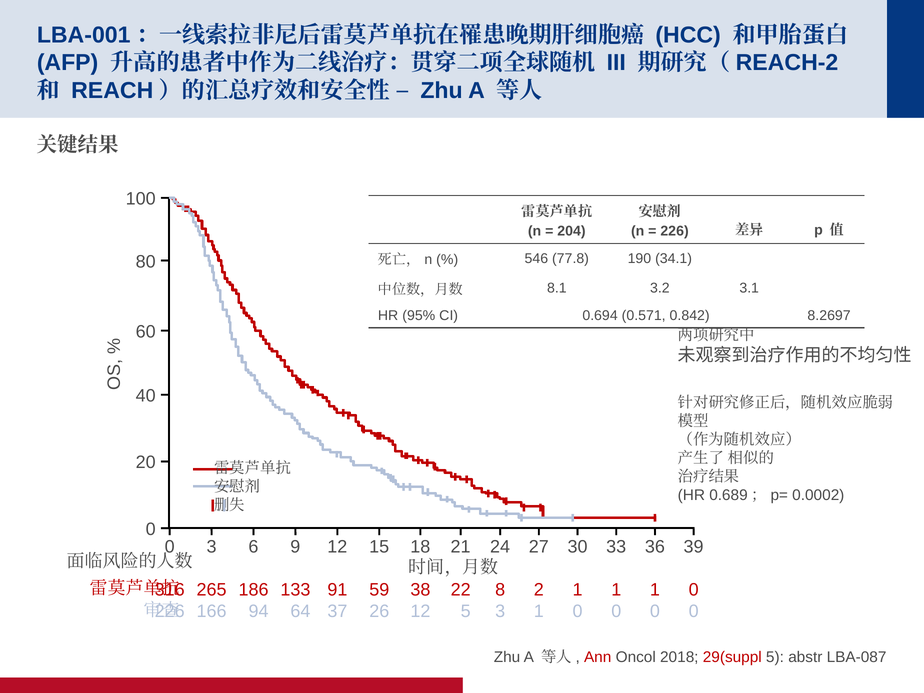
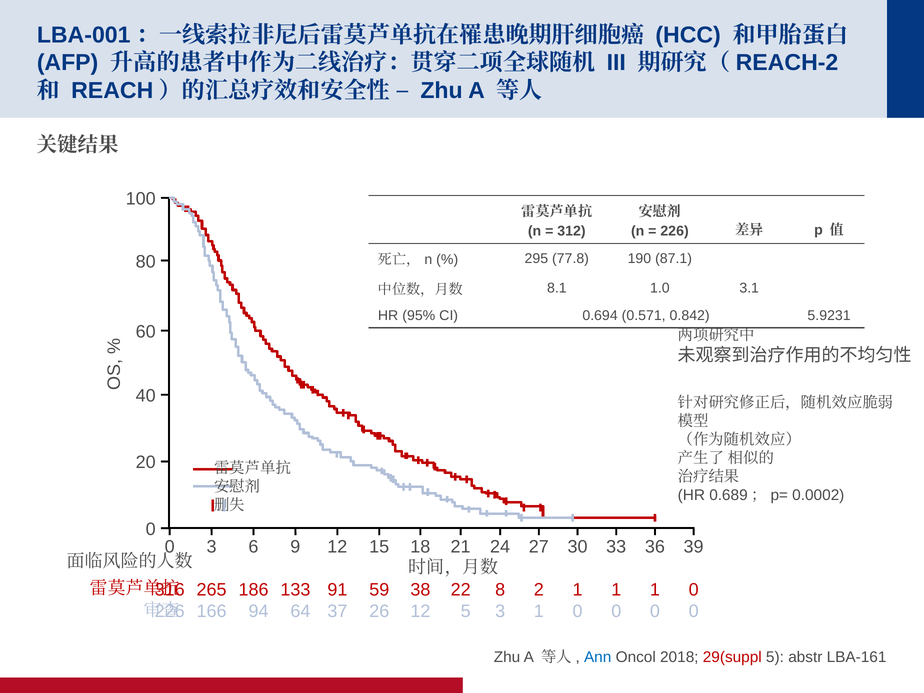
204: 204 -> 312
546: 546 -> 295
34.1: 34.1 -> 87.1
3.2: 3.2 -> 1.0
8.2697: 8.2697 -> 5.9231
Ann colour: red -> blue
LBA-087: LBA-087 -> LBA-161
